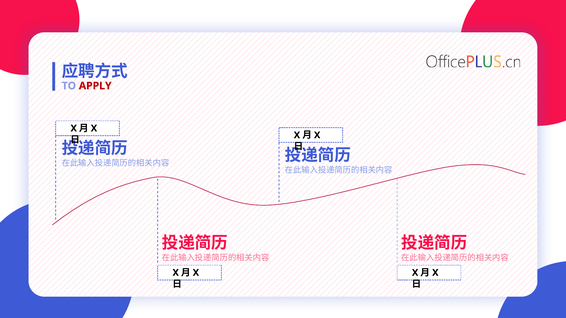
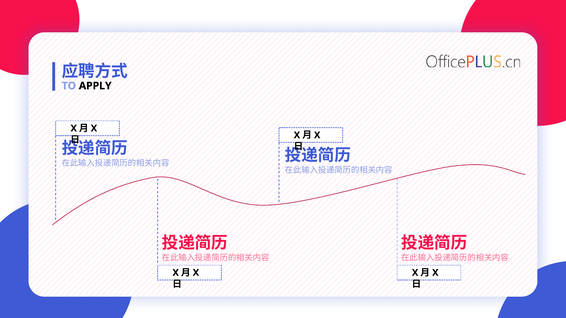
APPLY colour: red -> black
